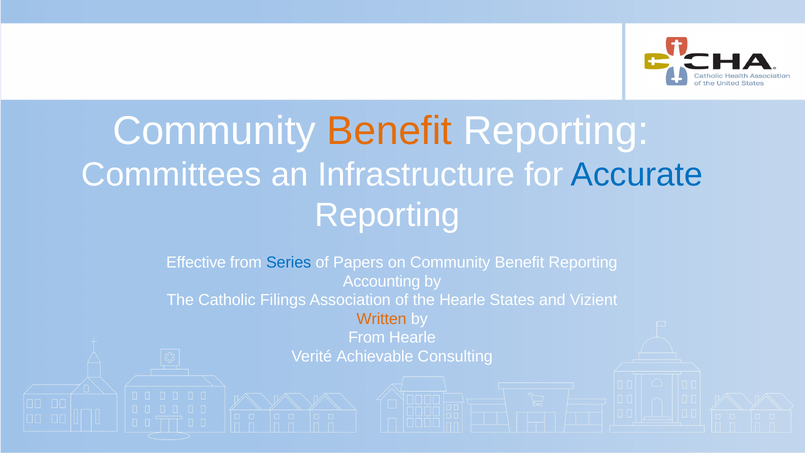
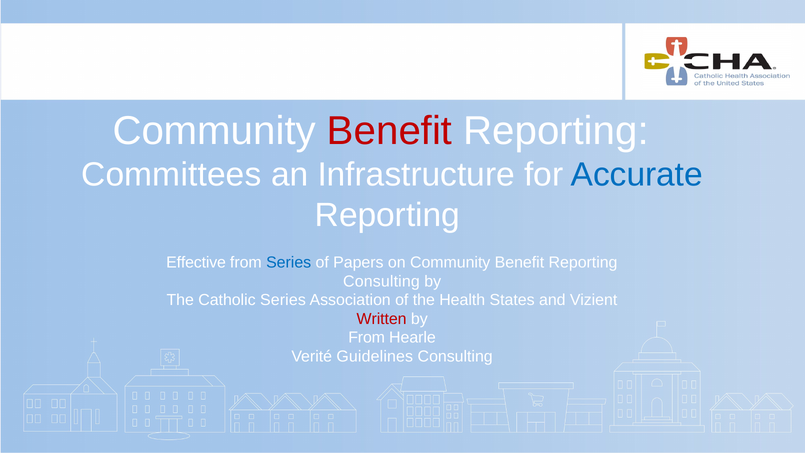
Benefit at (390, 131) colour: orange -> red
Accounting at (382, 281): Accounting -> Consulting
Catholic Filings: Filings -> Series
the Hearle: Hearle -> Health
Written colour: orange -> red
Achievable: Achievable -> Guidelines
